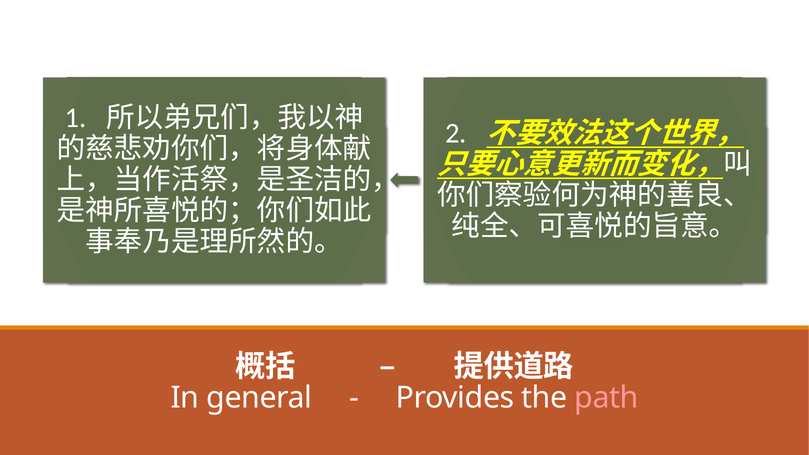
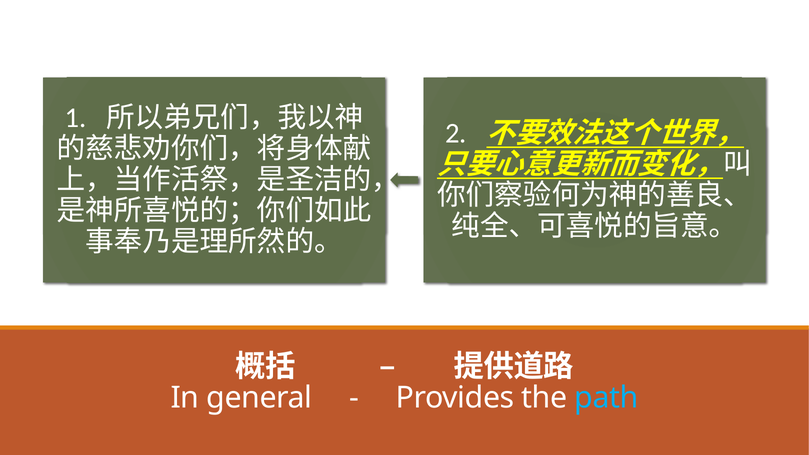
path colour: pink -> light blue
